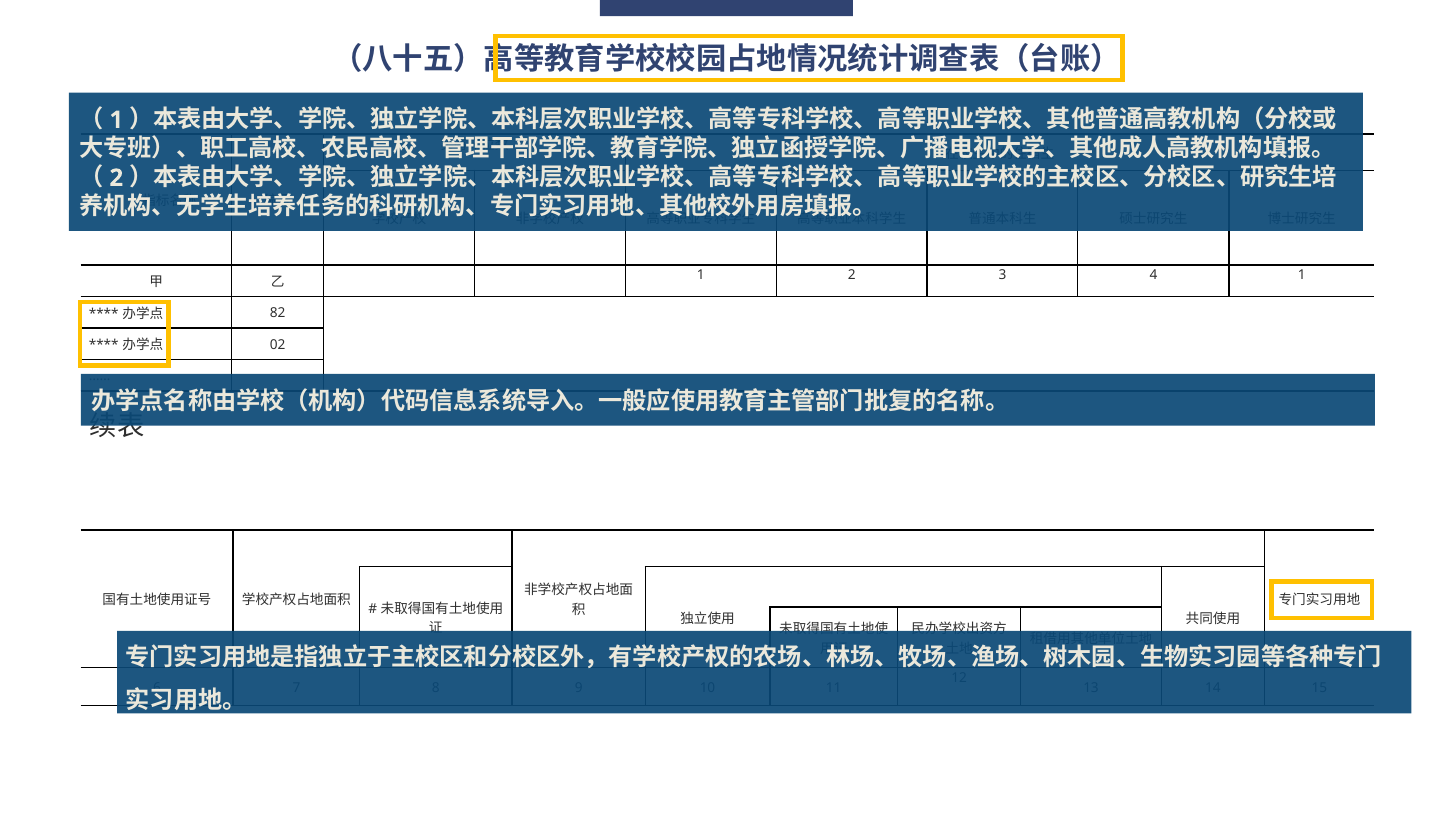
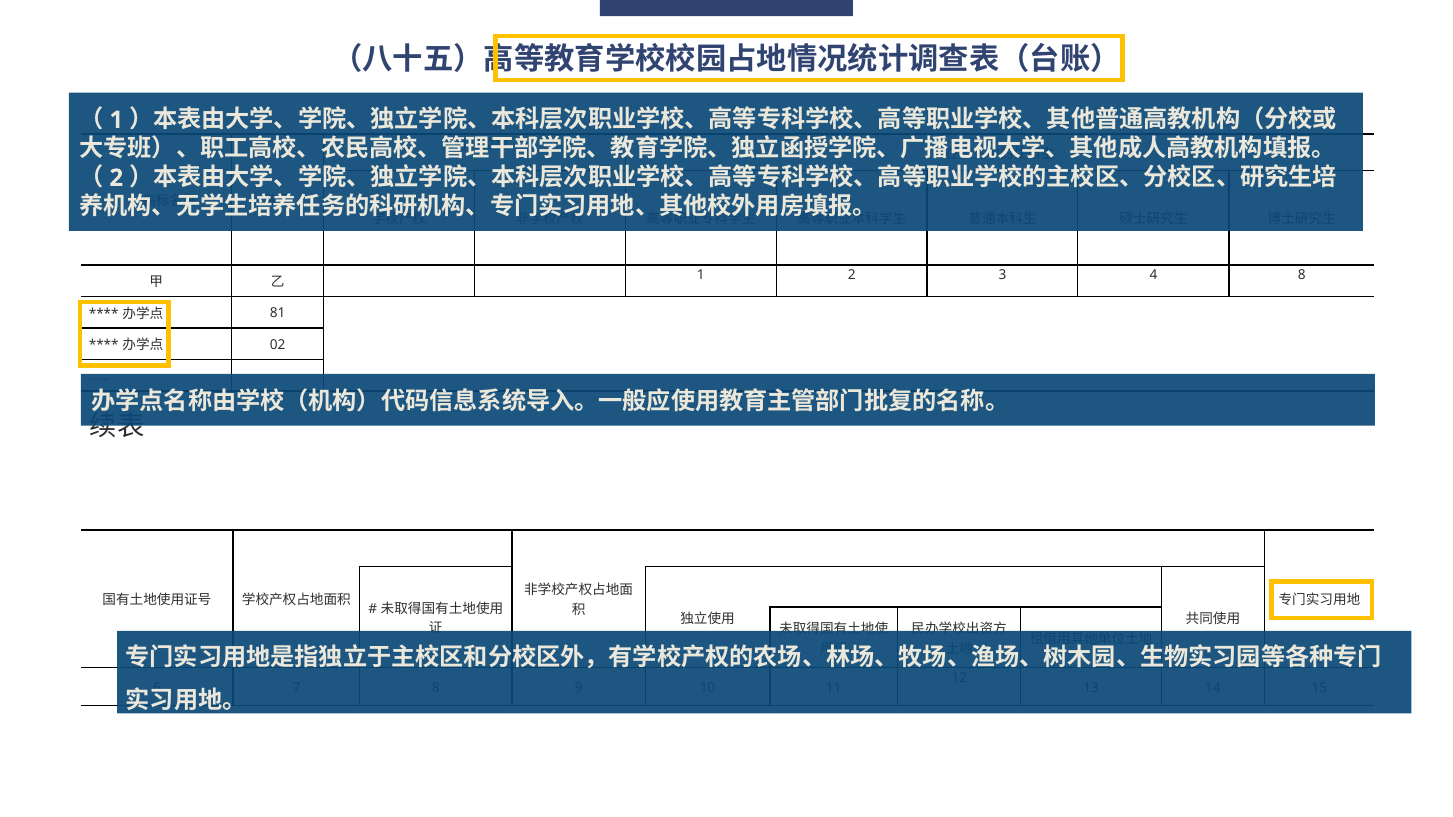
4 1: 1 -> 8
82: 82 -> 81
